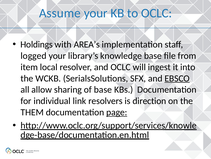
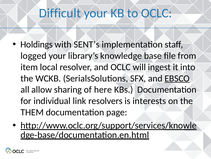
Assume: Assume -> Difficult
AREA’s: AREA’s -> SENT’s
of base: base -> here
direction: direction -> interests
page underline: present -> none
